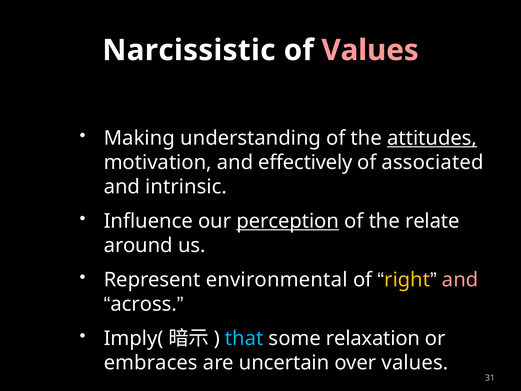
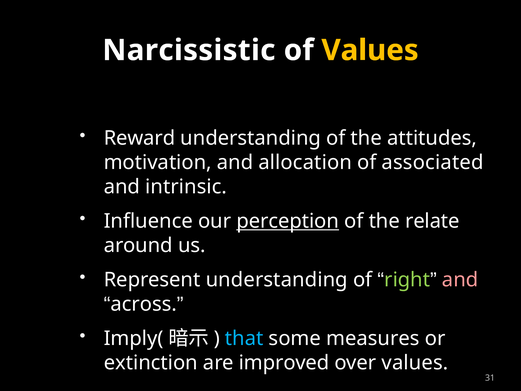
Values at (370, 50) colour: pink -> yellow
Making: Making -> Reward
attitudes underline: present -> none
effectively: effectively -> allocation
Represent environmental: environmental -> understanding
right colour: yellow -> light green
relaxation: relaxation -> measures
embraces: embraces -> extinction
uncertain: uncertain -> improved
